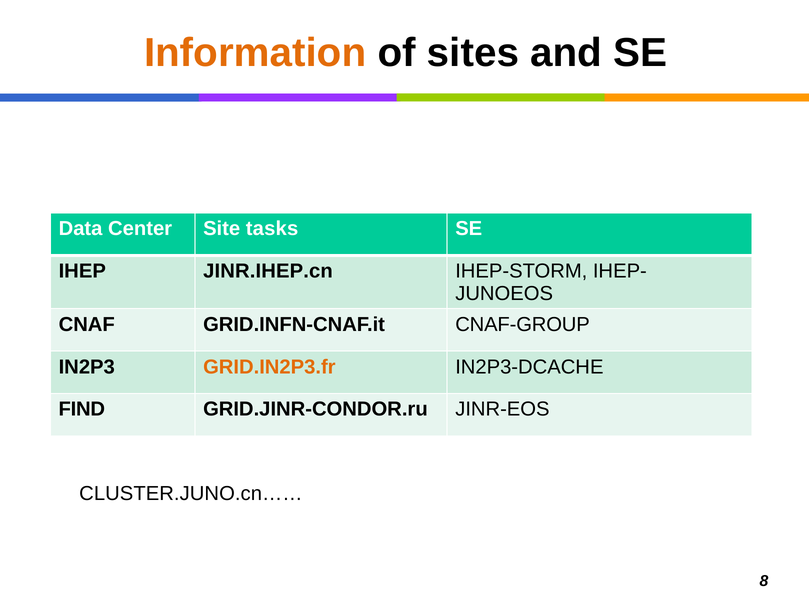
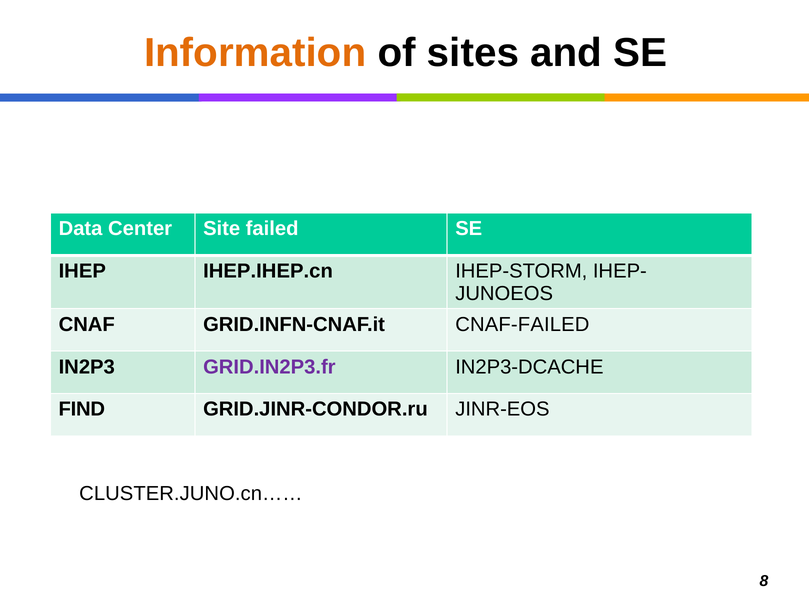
tasks: tasks -> failed
JINR.IHEP.cn: JINR.IHEP.cn -> IHEP.IHEP.cn
CNAF-GROUP: CNAF-GROUP -> CNAF-FAILED
GRID.IN2P3.fr colour: orange -> purple
